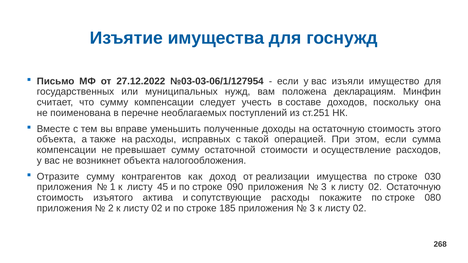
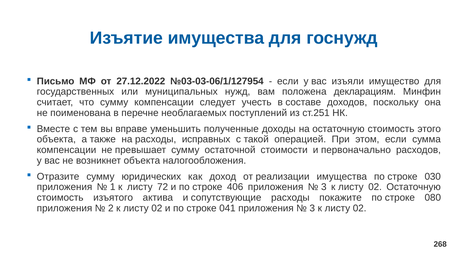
осуществление: осуществление -> первоначально
контрагентов: контрагентов -> юридических
45: 45 -> 72
090: 090 -> 406
185: 185 -> 041
